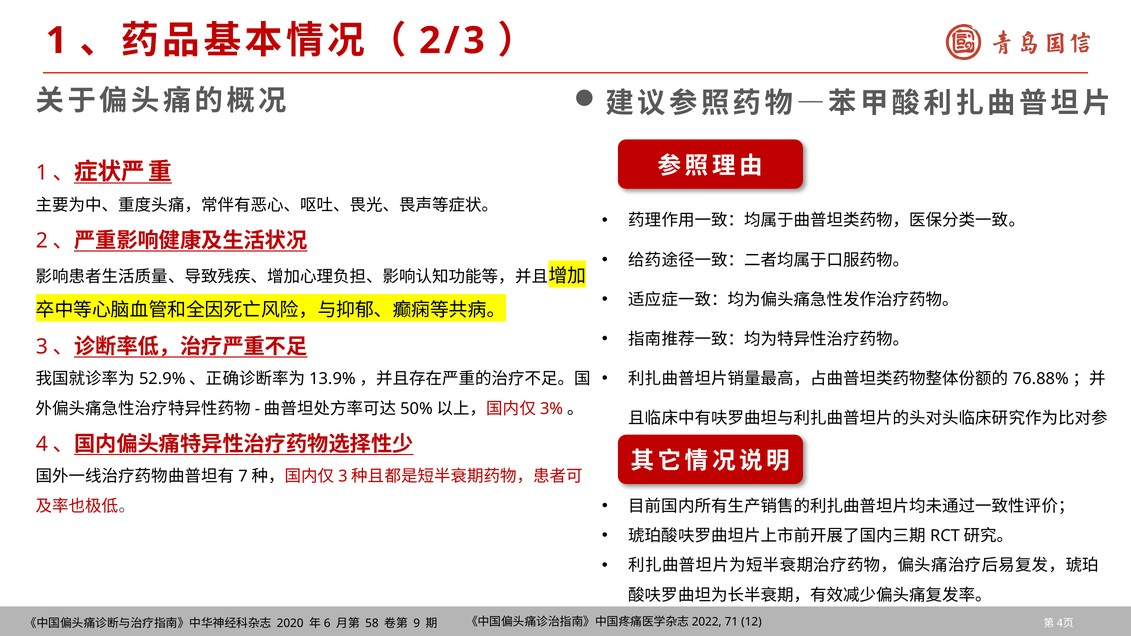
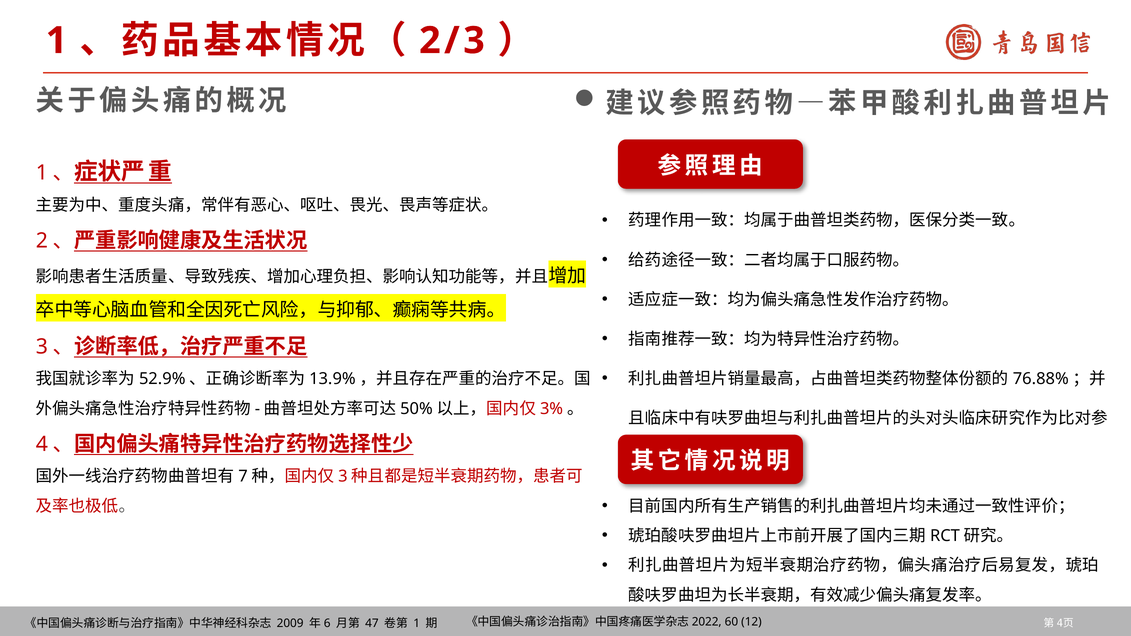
2020: 2020 -> 2009
58: 58 -> 47
9 at (417, 623): 9 -> 1
71: 71 -> 60
